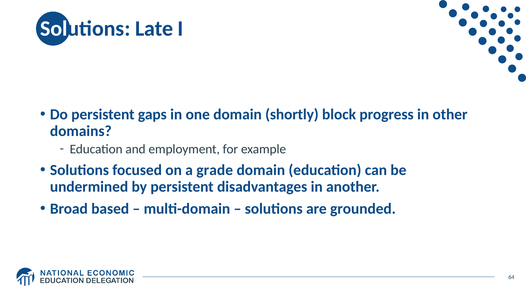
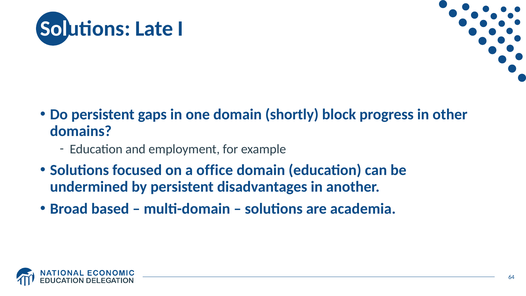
grade: grade -> office
grounded: grounded -> academia
